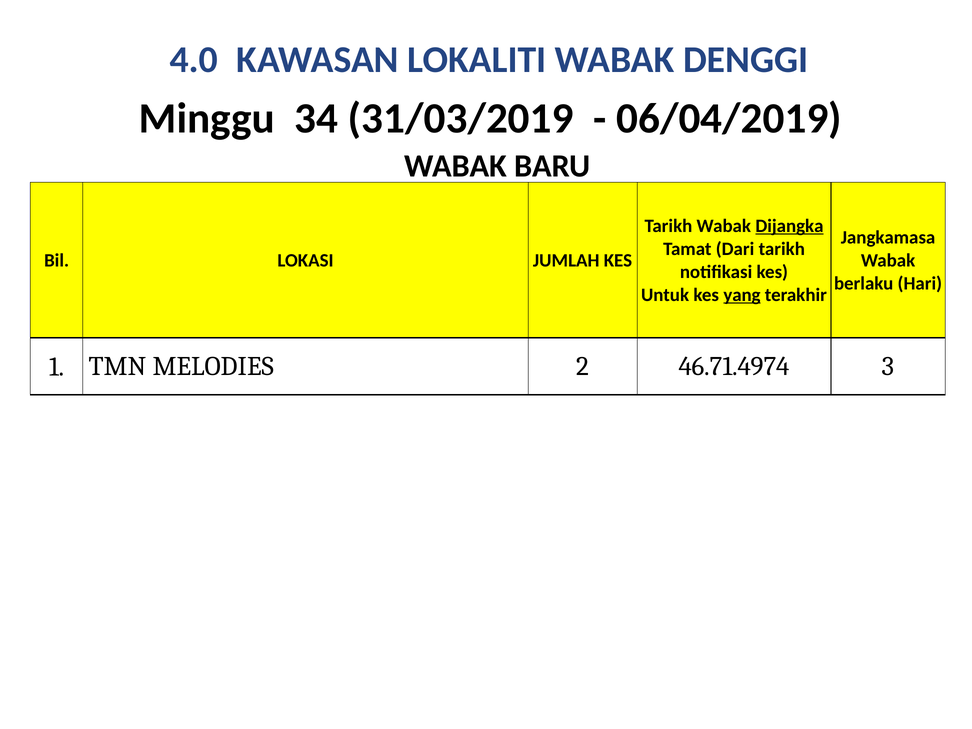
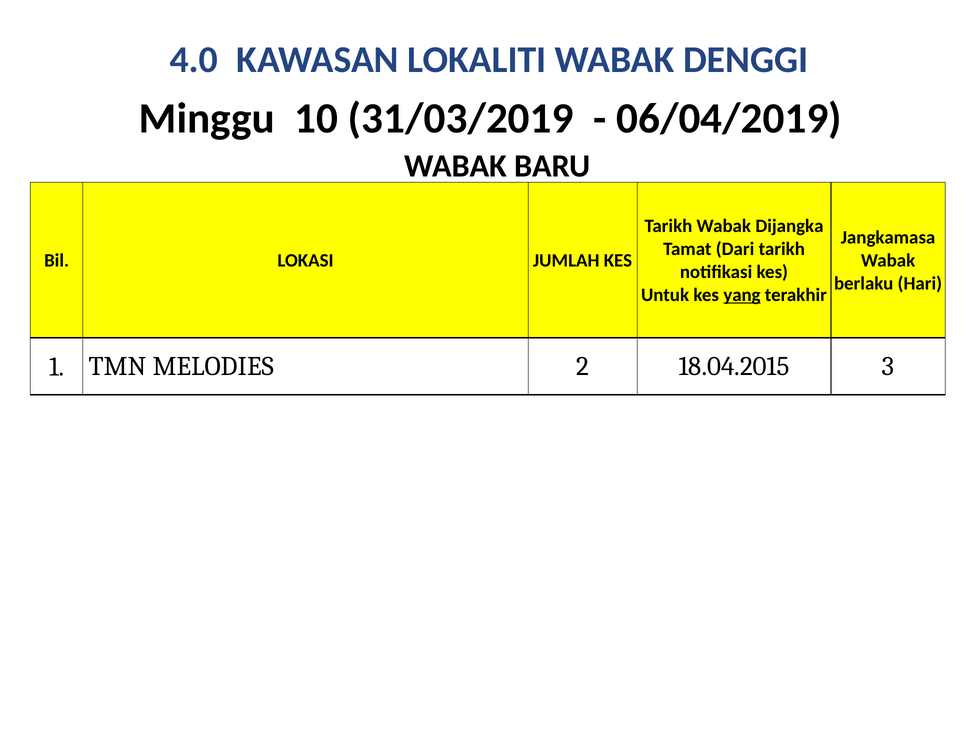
34: 34 -> 10
Dijangka underline: present -> none
46.71.4974: 46.71.4974 -> 18.04.2015
